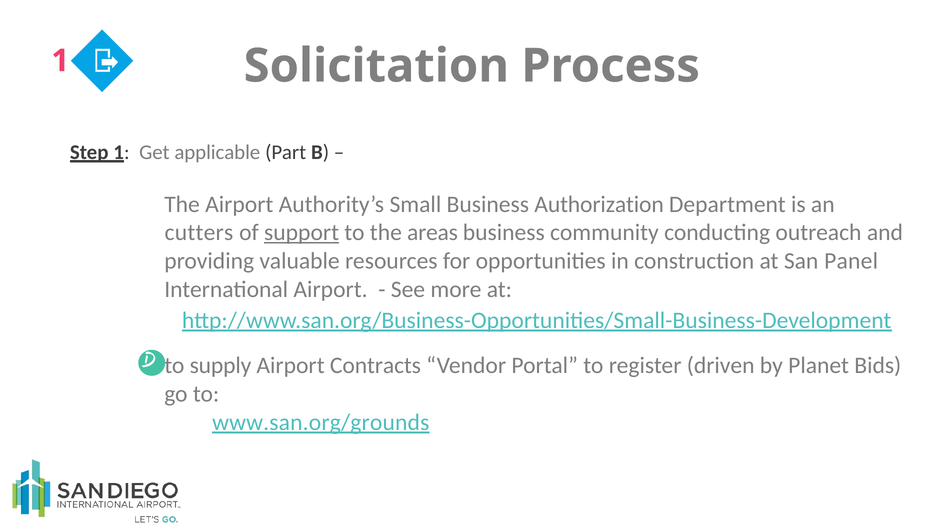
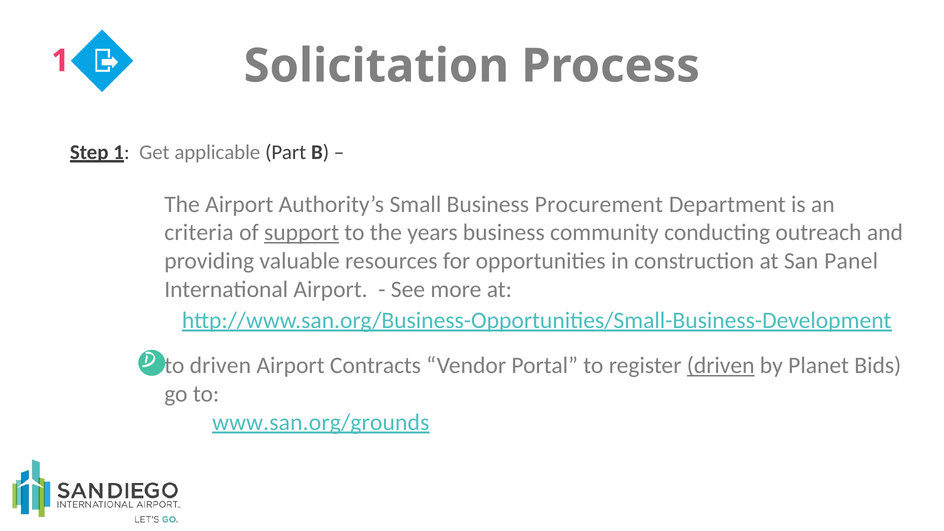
Authorization: Authorization -> Procurement
cutters: cutters -> criteria
areas: areas -> years
to supply: supply -> driven
driven at (721, 366) underline: none -> present
